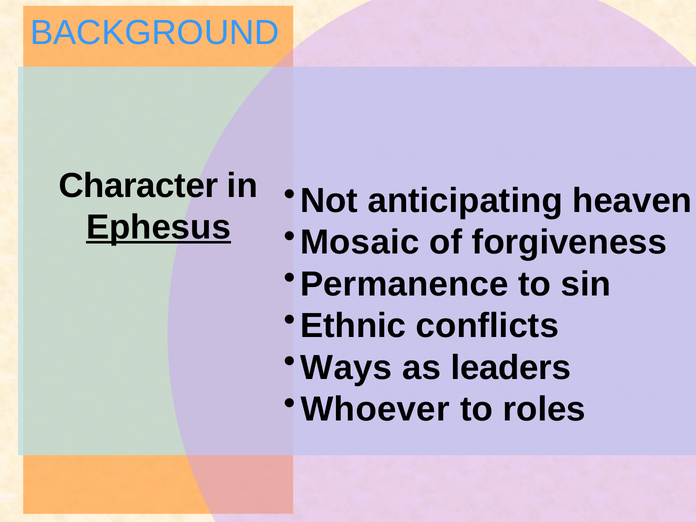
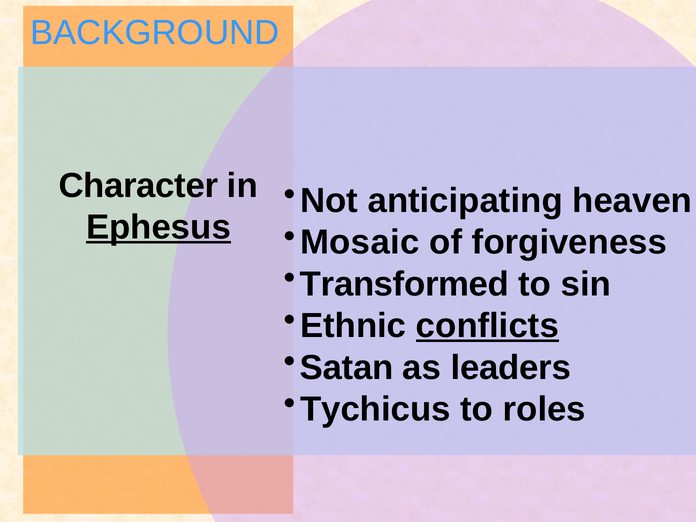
Permanence: Permanence -> Transformed
conflicts underline: none -> present
Ways: Ways -> Satan
Whoever: Whoever -> Tychicus
